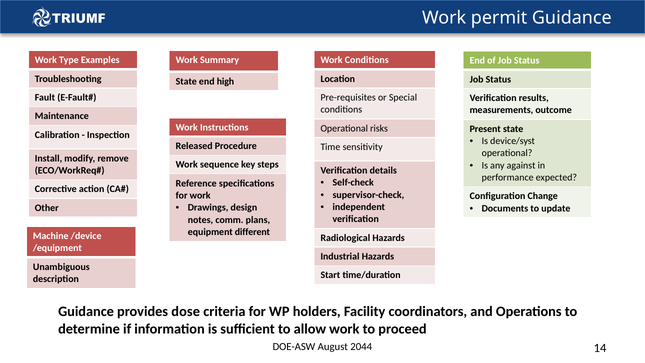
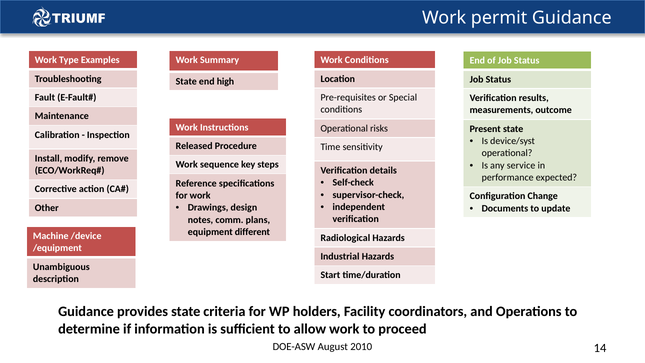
against: against -> service
provides dose: dose -> state
2044: 2044 -> 2010
